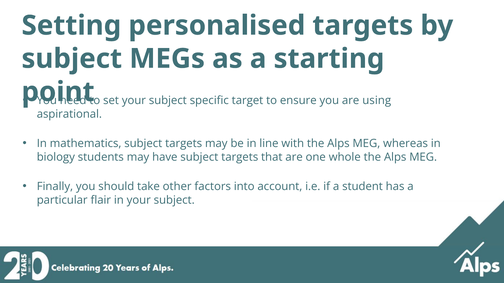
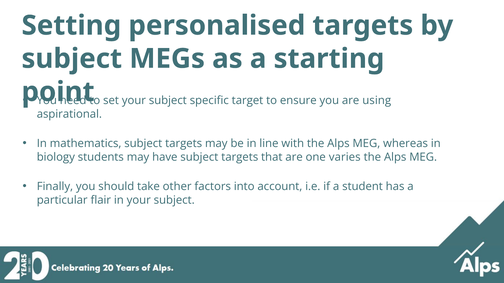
whole: whole -> varies
